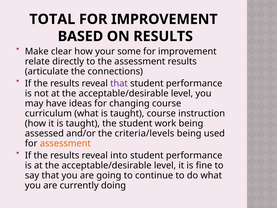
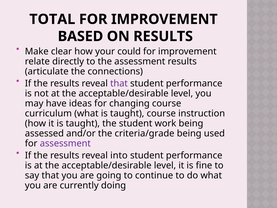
some: some -> could
criteria/levels: criteria/levels -> criteria/grade
assessment at (65, 143) colour: orange -> purple
